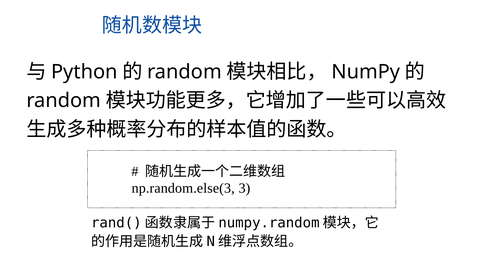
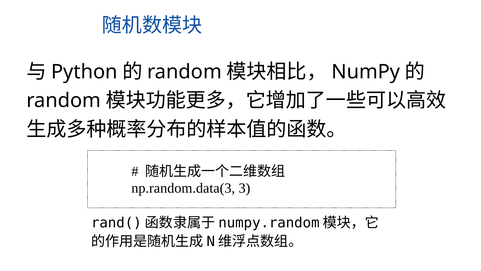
np.random.else(3: np.random.else(3 -> np.random.data(3
